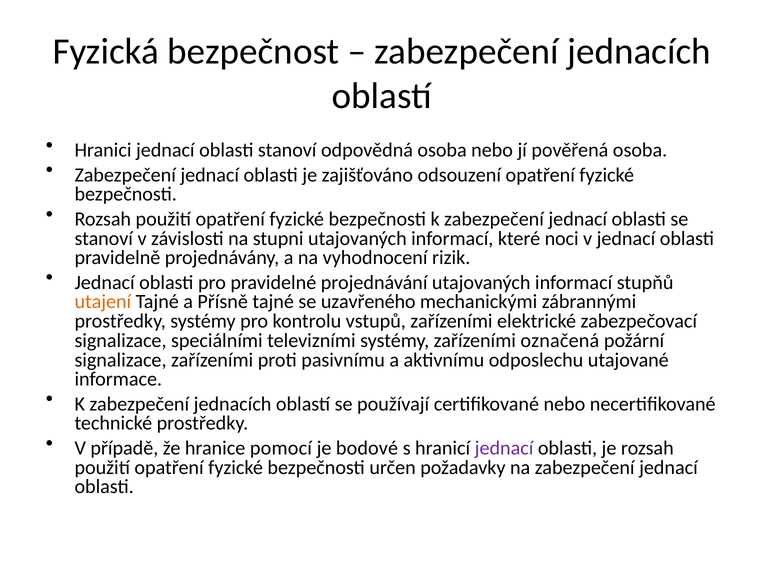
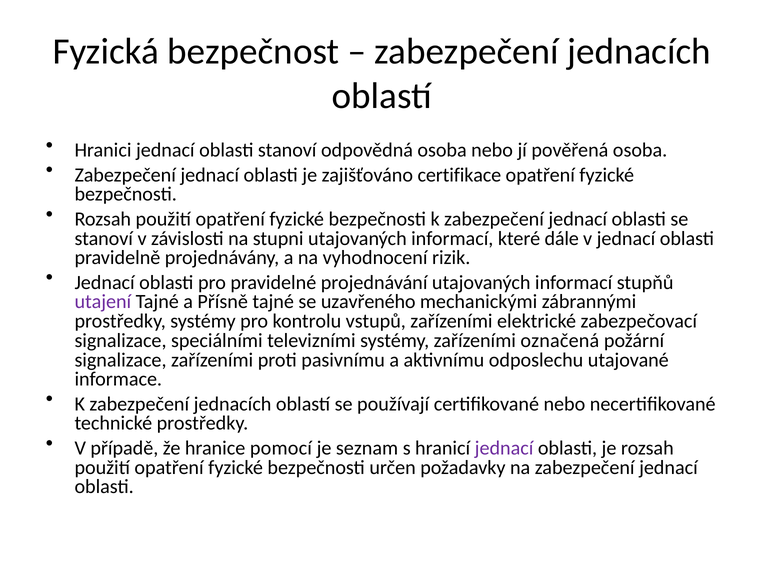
odsouzení: odsouzení -> certifikace
noci: noci -> dále
utajení colour: orange -> purple
bodové: bodové -> seznam
